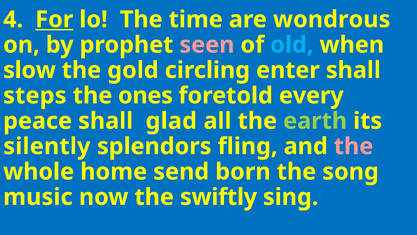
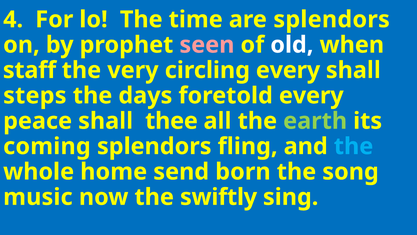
For underline: present -> none
are wondrous: wondrous -> splendors
old colour: light blue -> white
slow: slow -> staff
gold: gold -> very
circling enter: enter -> every
ones: ones -> days
glad: glad -> thee
silently: silently -> coming
the at (354, 146) colour: pink -> light blue
